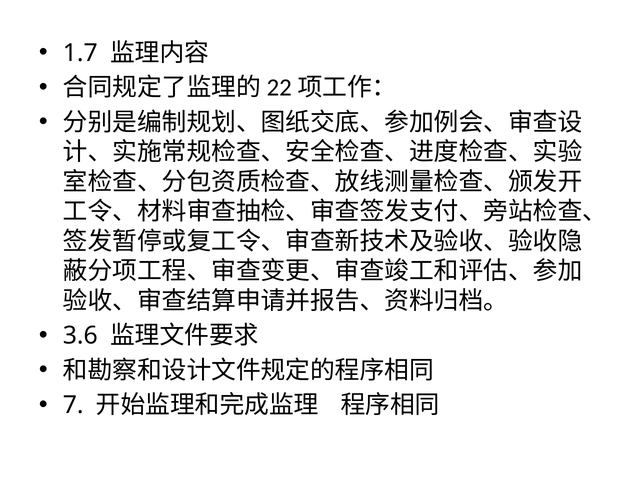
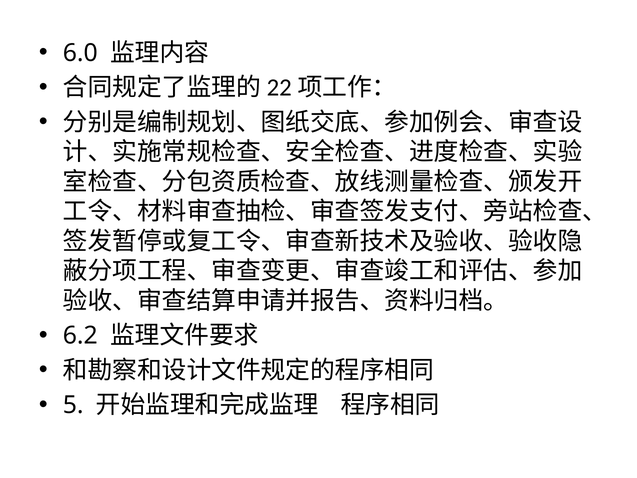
1.7: 1.7 -> 6.0
3.6: 3.6 -> 6.2
7: 7 -> 5
